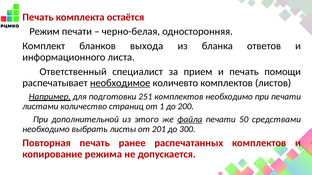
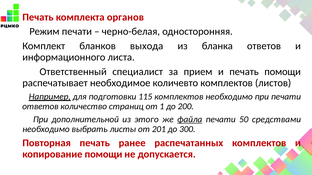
остаётся: остаётся -> органов
необходимое underline: present -> none
251: 251 -> 115
листами at (40, 107): листами -> ответов
копирование режима: режима -> помощи
